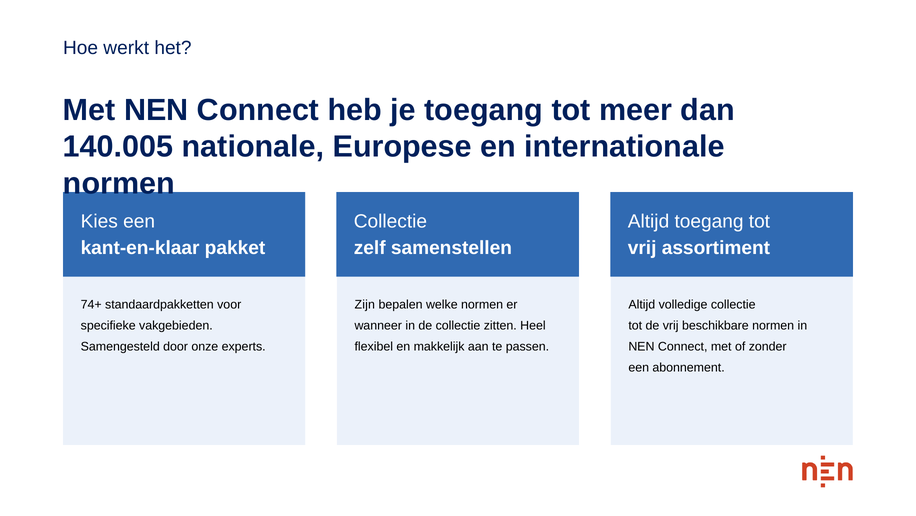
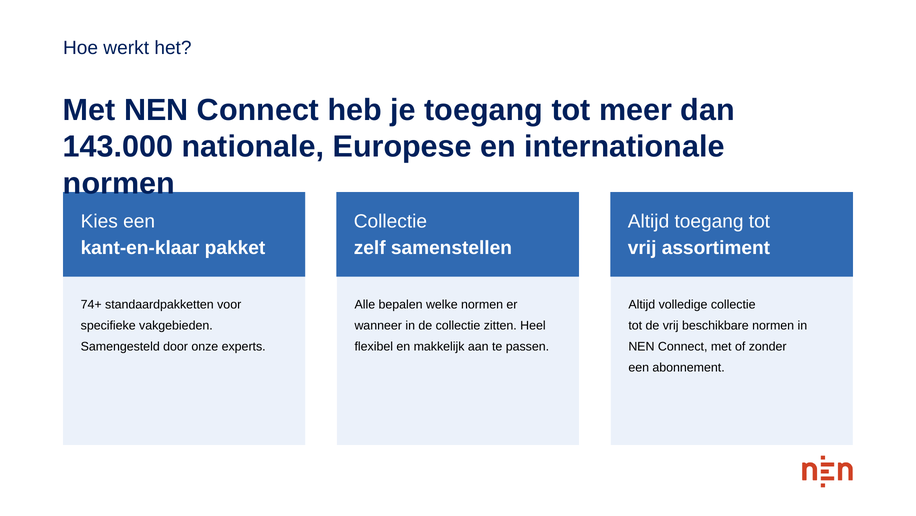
140.005: 140.005 -> 143.000
Zijn: Zijn -> Alle
